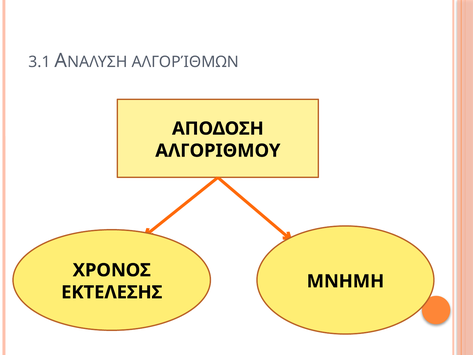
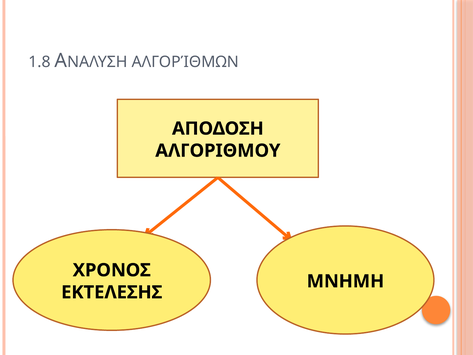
3.1: 3.1 -> 1.8
